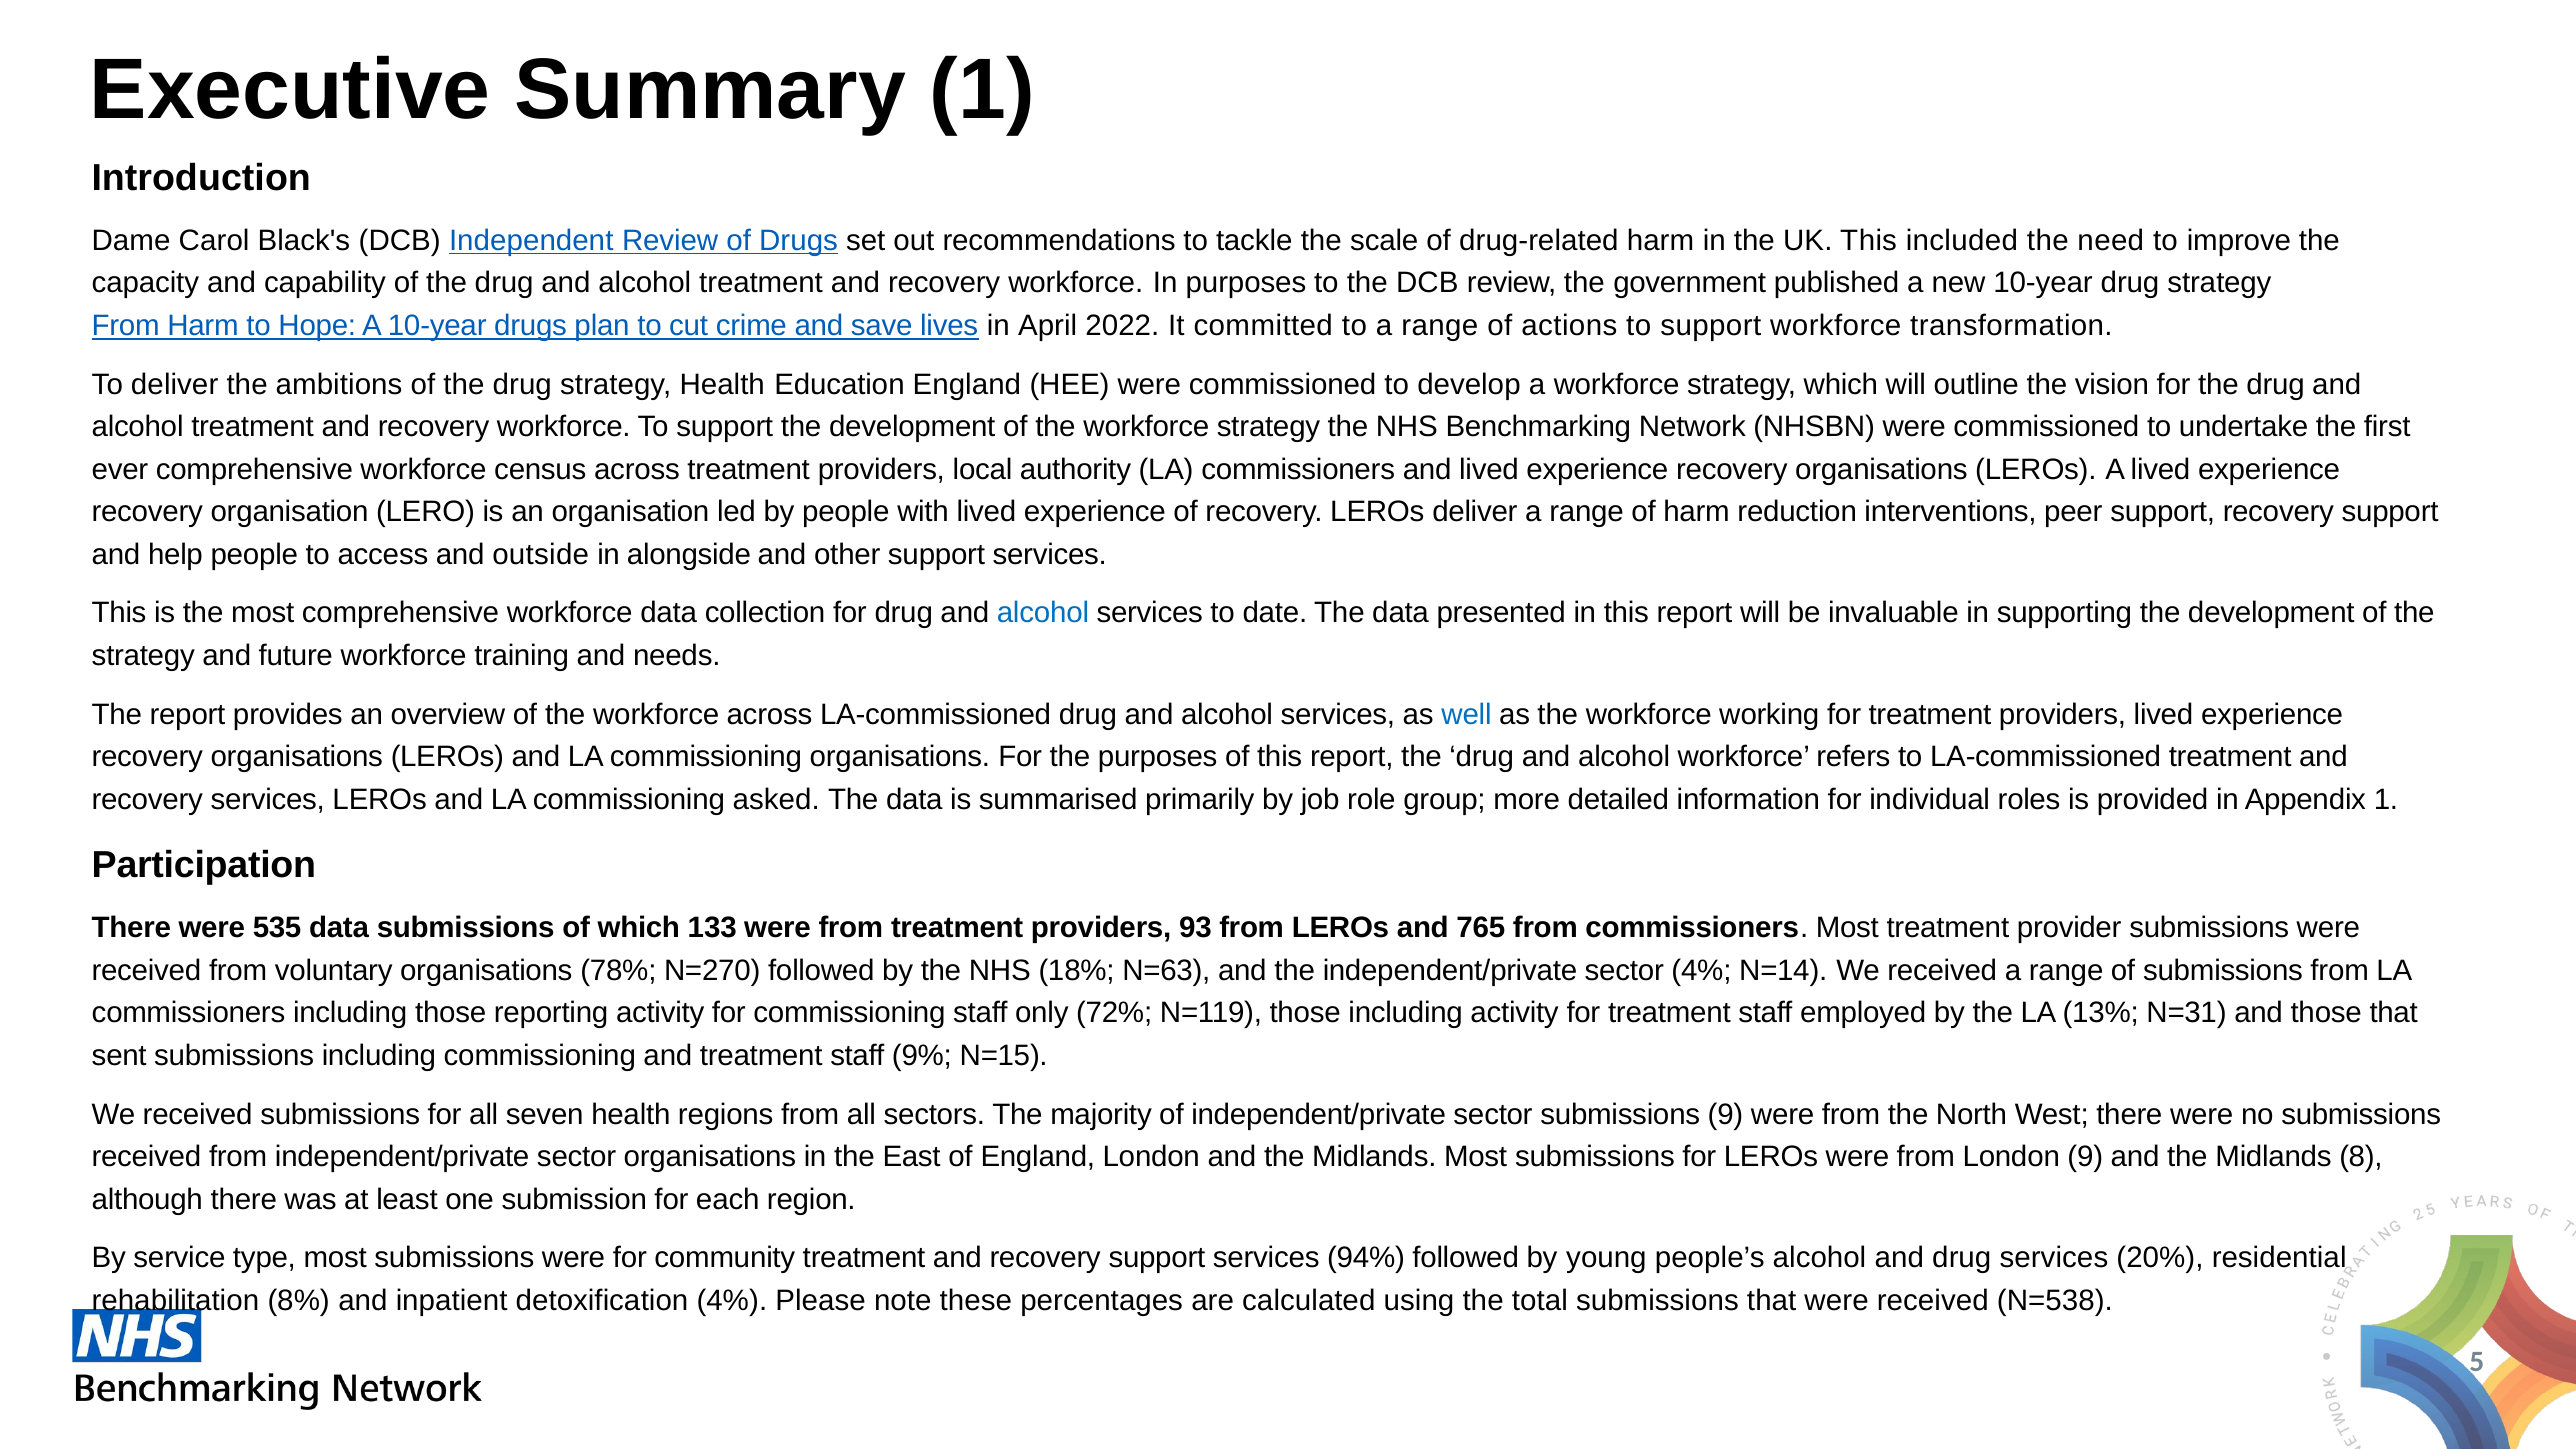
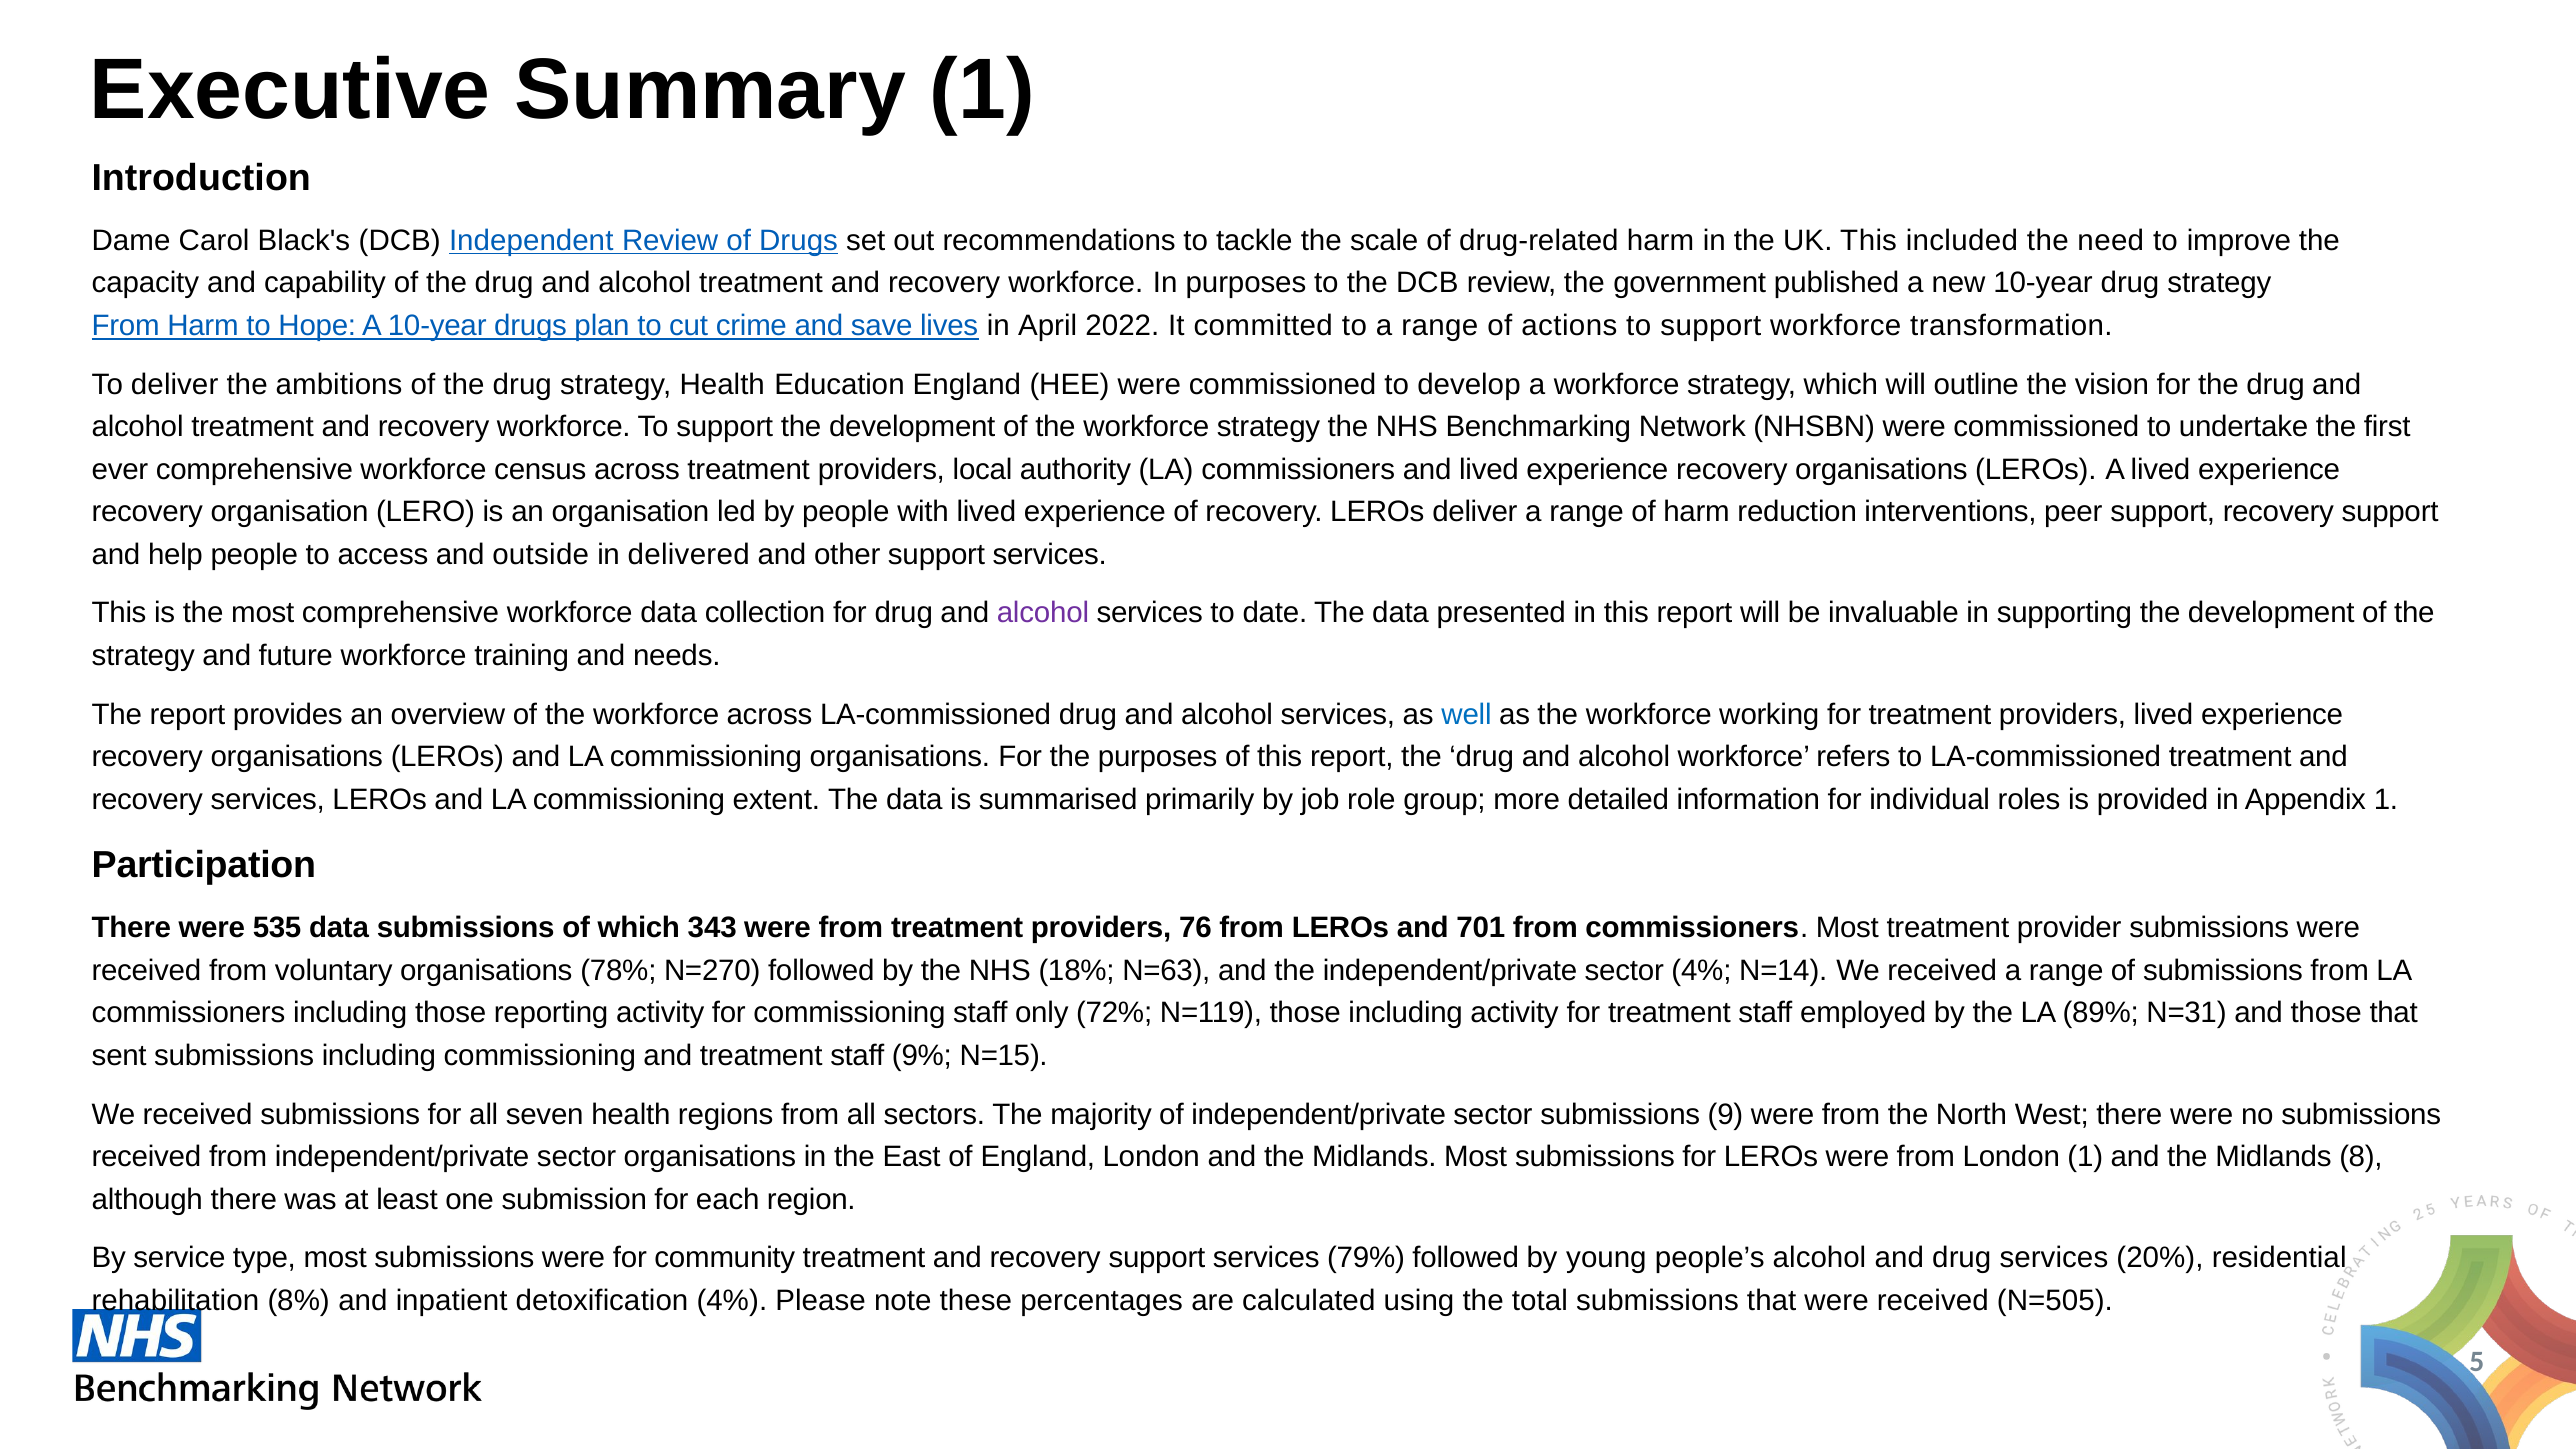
alongside: alongside -> delivered
alcohol at (1043, 613) colour: blue -> purple
asked: asked -> extent
133: 133 -> 343
93: 93 -> 76
765: 765 -> 701
13%: 13% -> 89%
London 9: 9 -> 1
94%: 94% -> 79%
N=538: N=538 -> N=505
